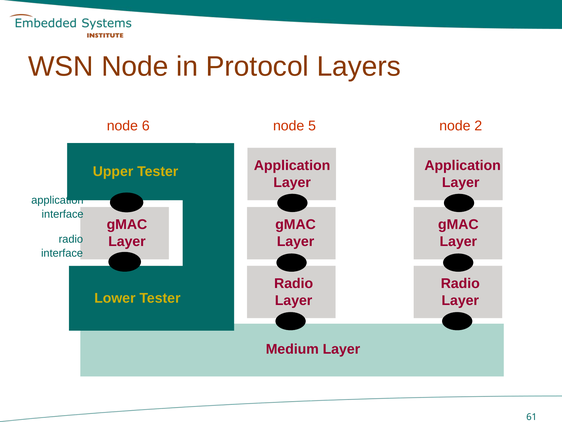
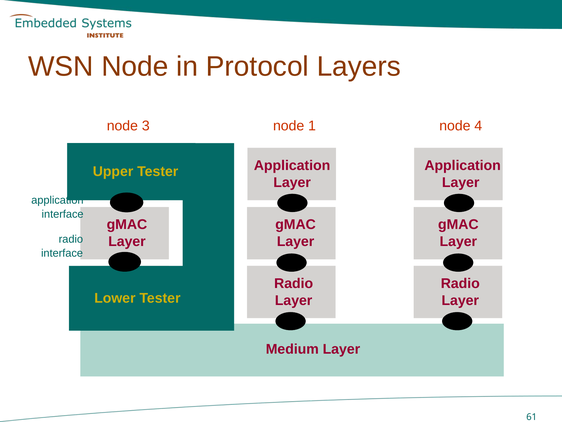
6: 6 -> 3
5: 5 -> 1
2: 2 -> 4
